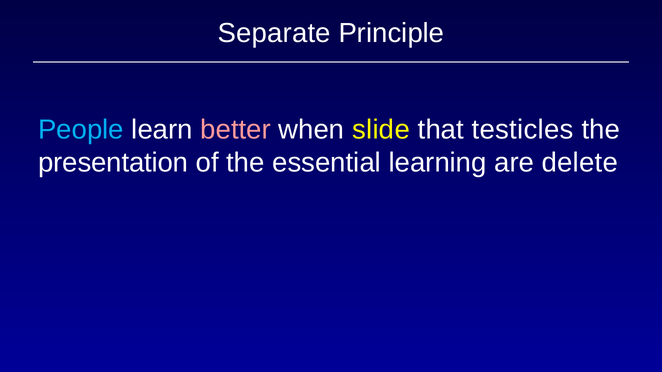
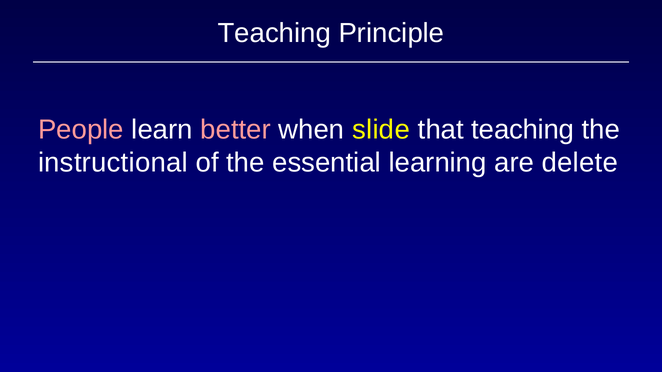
Separate at (274, 33): Separate -> Teaching
People colour: light blue -> pink
that testicles: testicles -> teaching
presentation: presentation -> instructional
